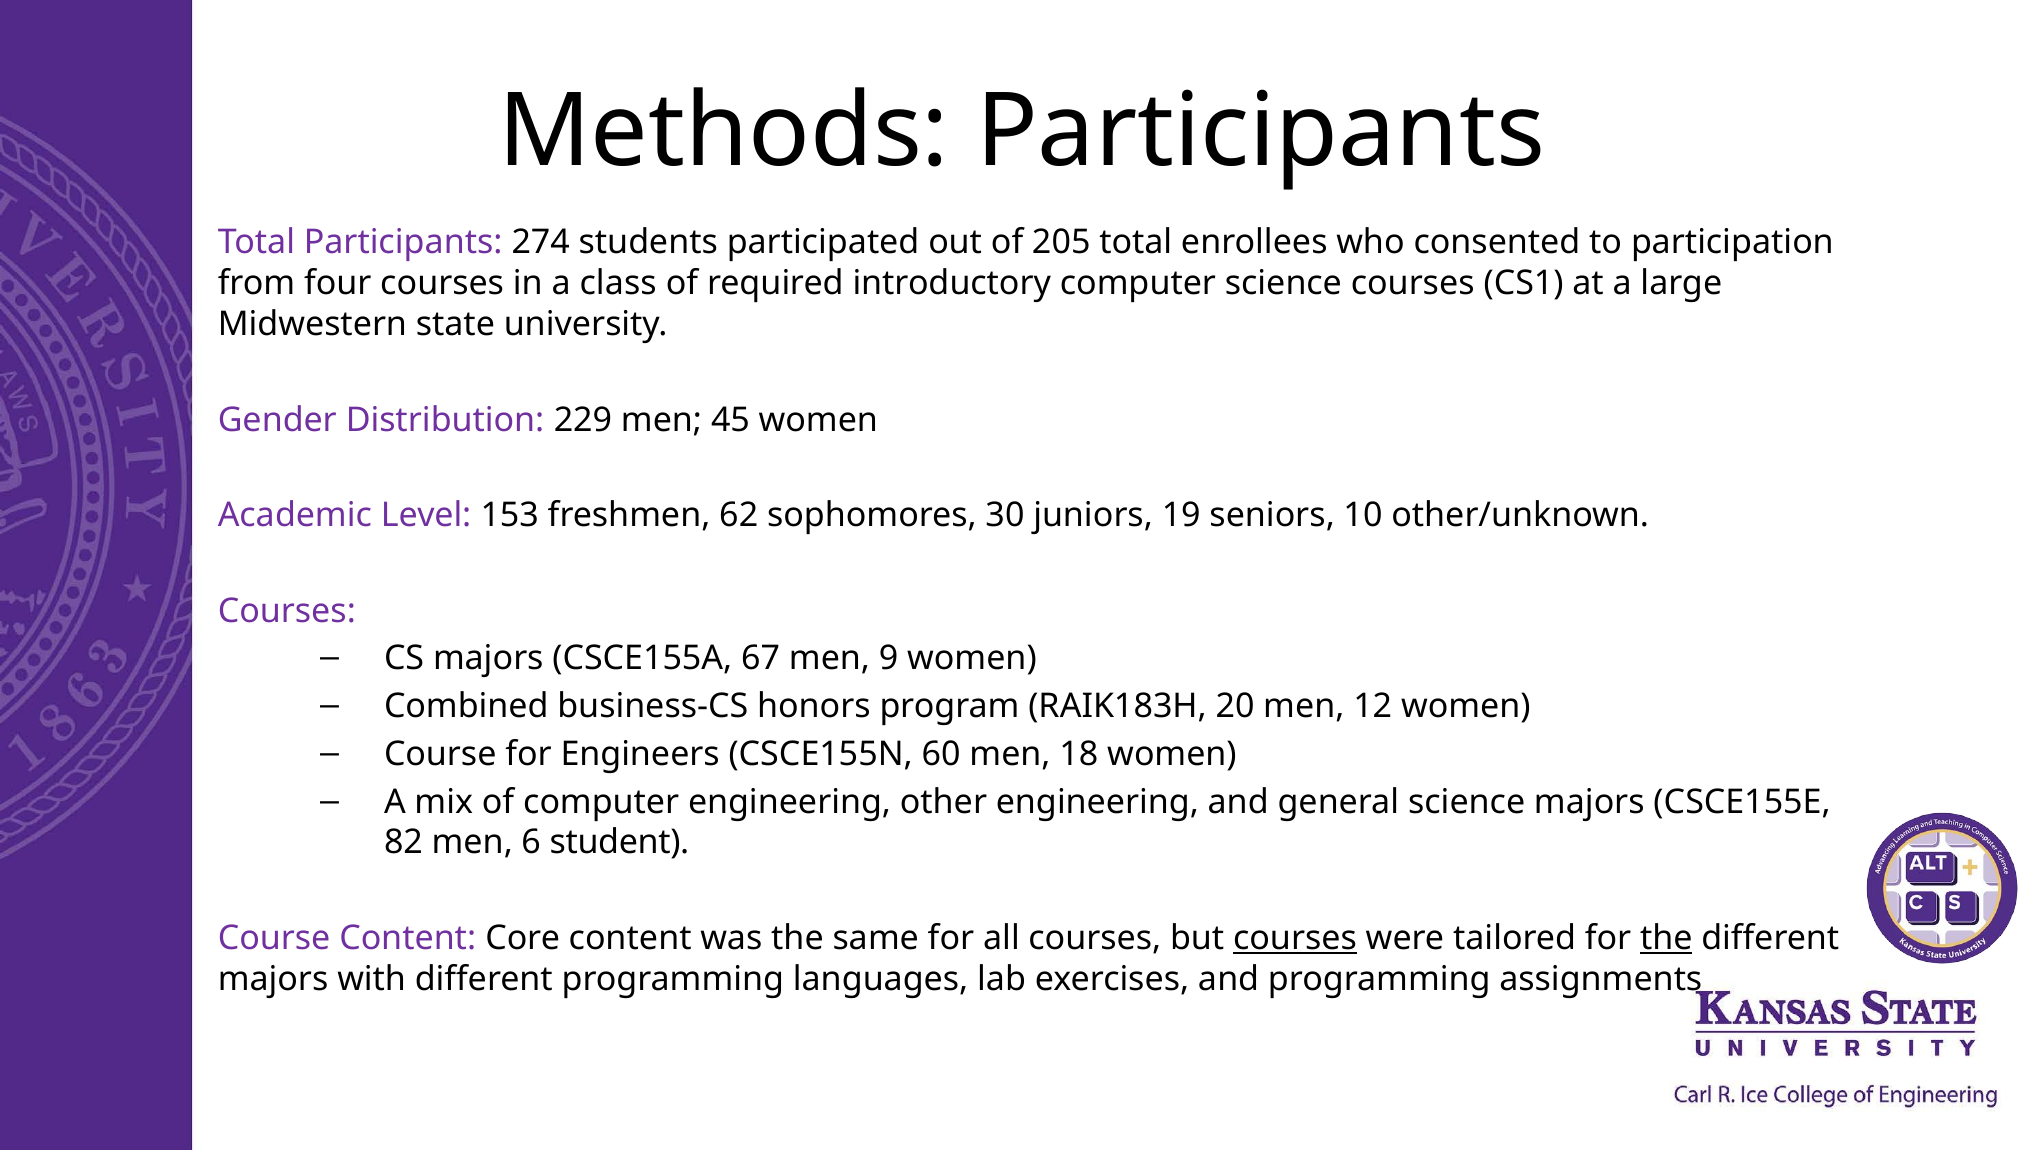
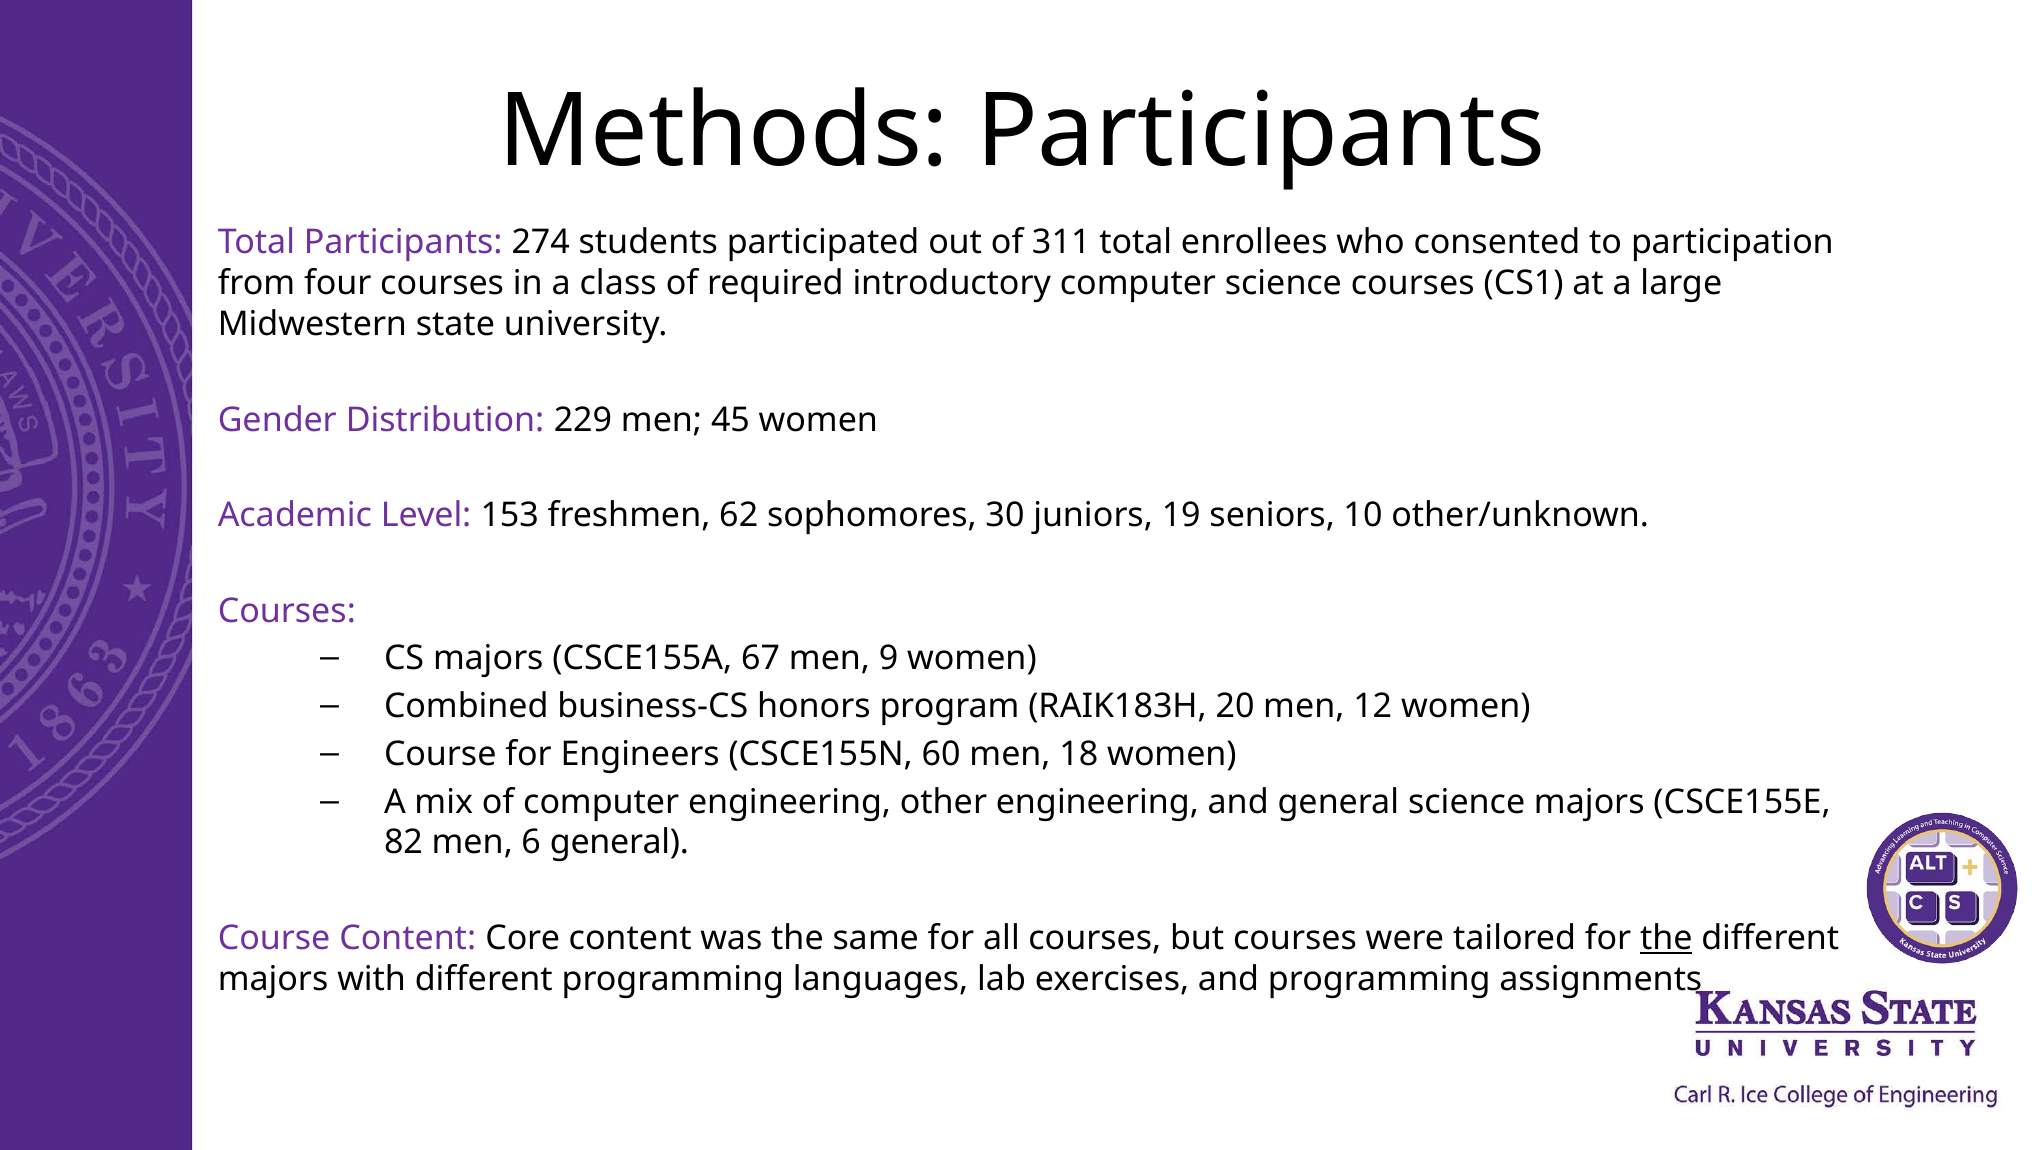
205: 205 -> 311
6 student: student -> general
courses at (1295, 938) underline: present -> none
